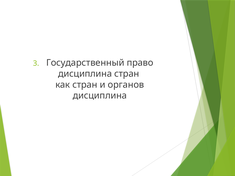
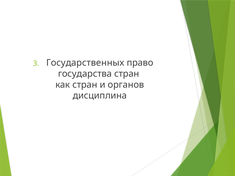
Государственный: Государственный -> Государственных
дисциплина at (85, 74): дисциплина -> государства
